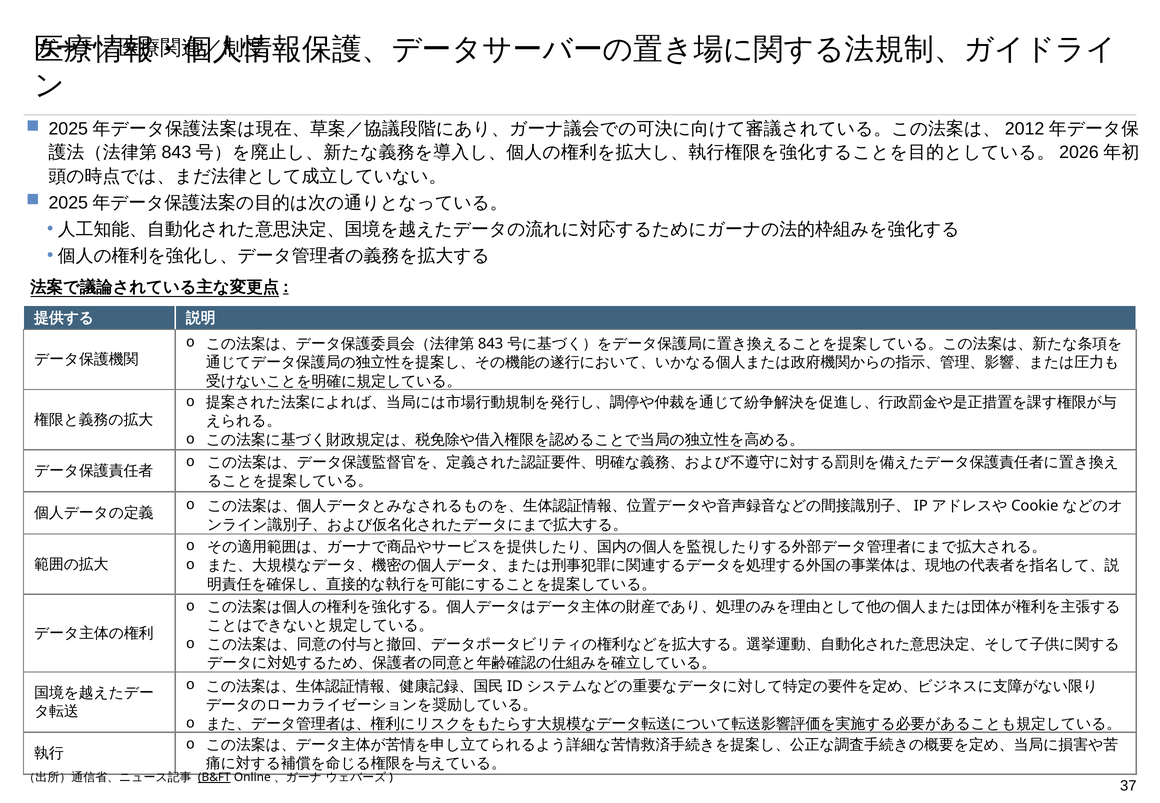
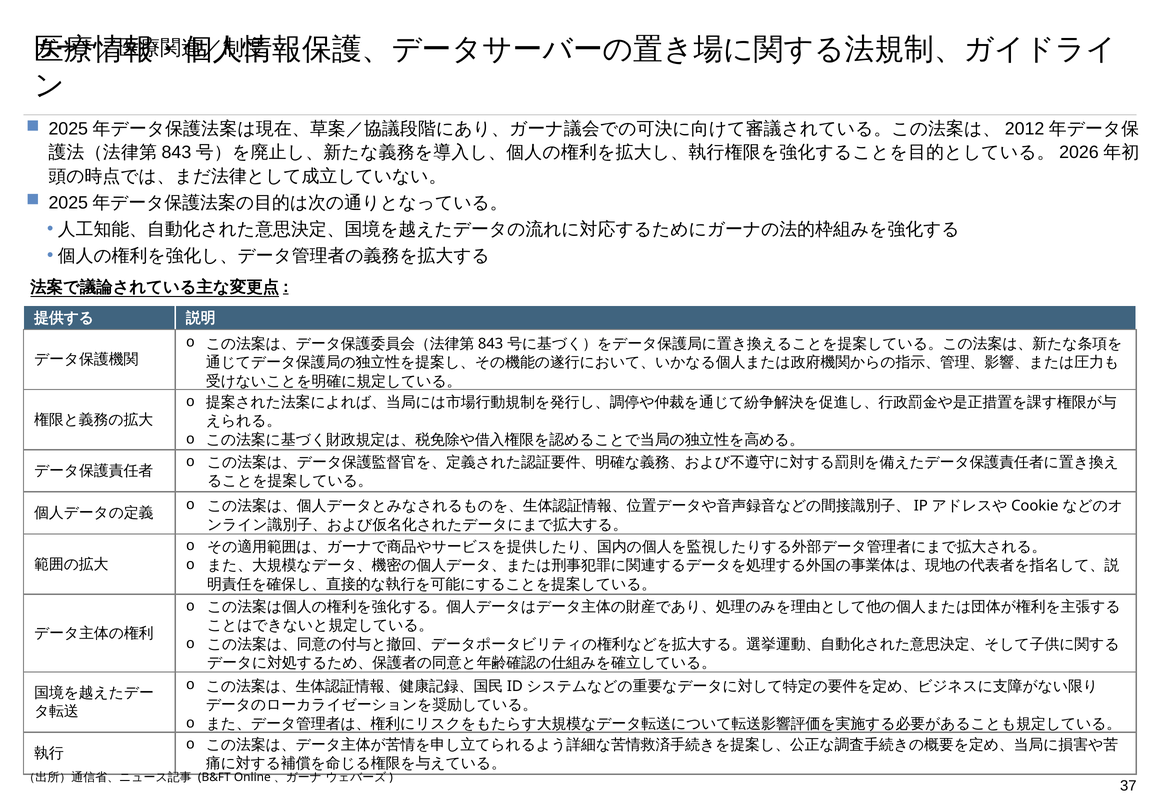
B&FT underline: present -> none
